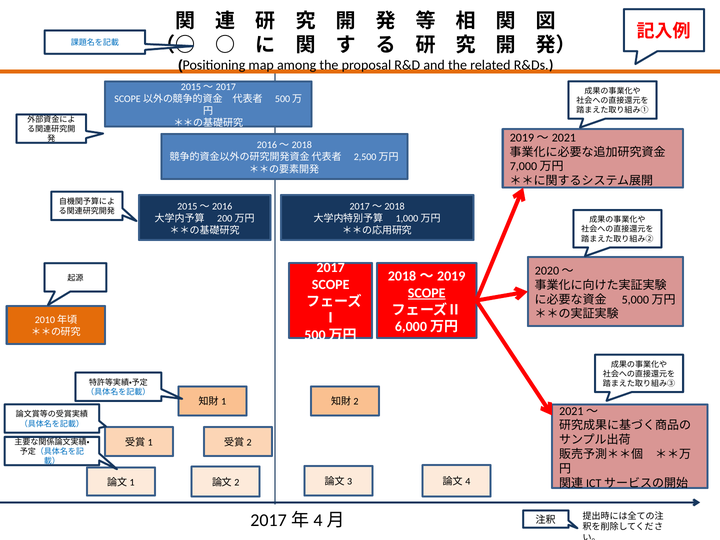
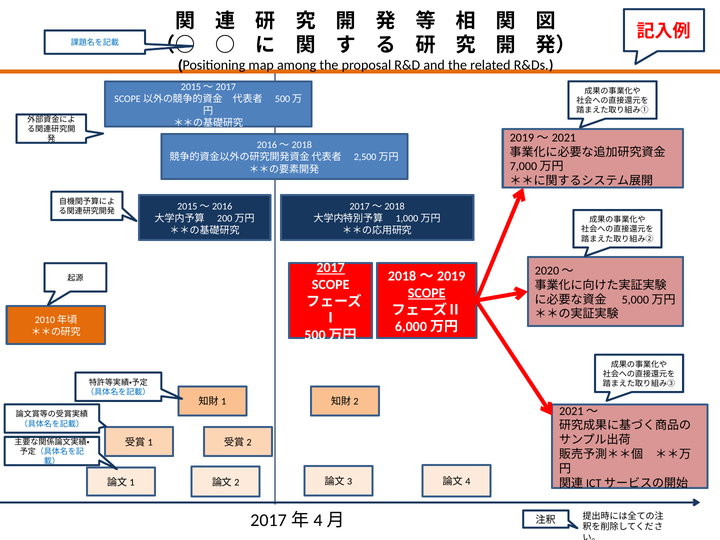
2017 underline: none -> present
